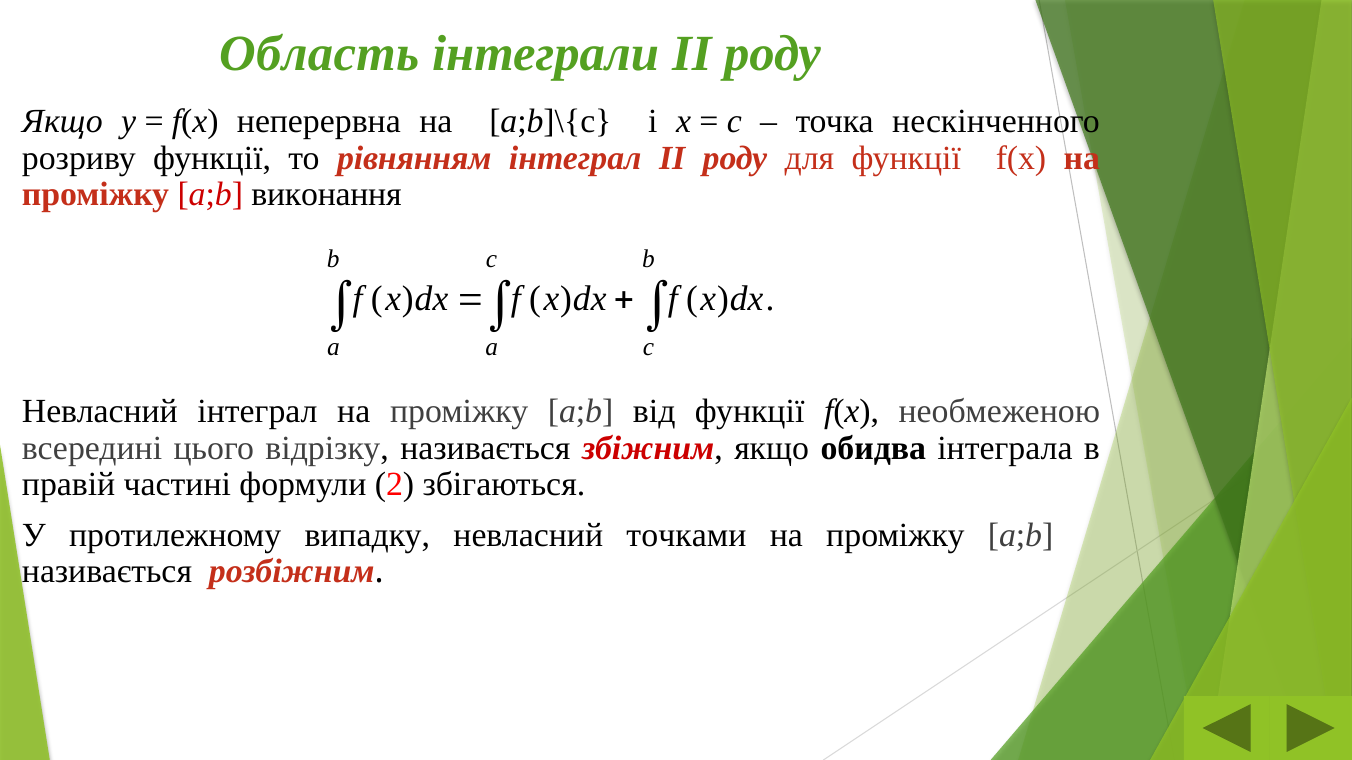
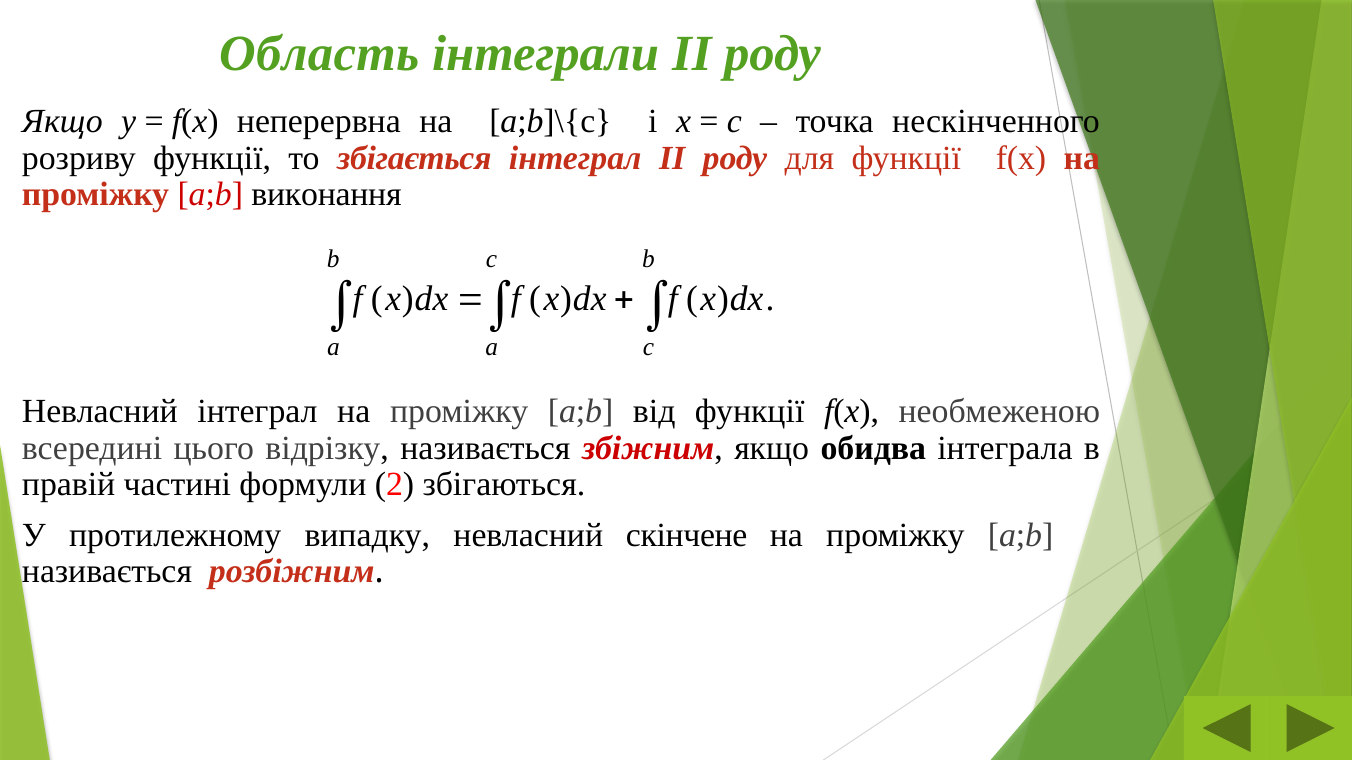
рівнянням: рівнянням -> збігається
точками: точками -> скінчене
